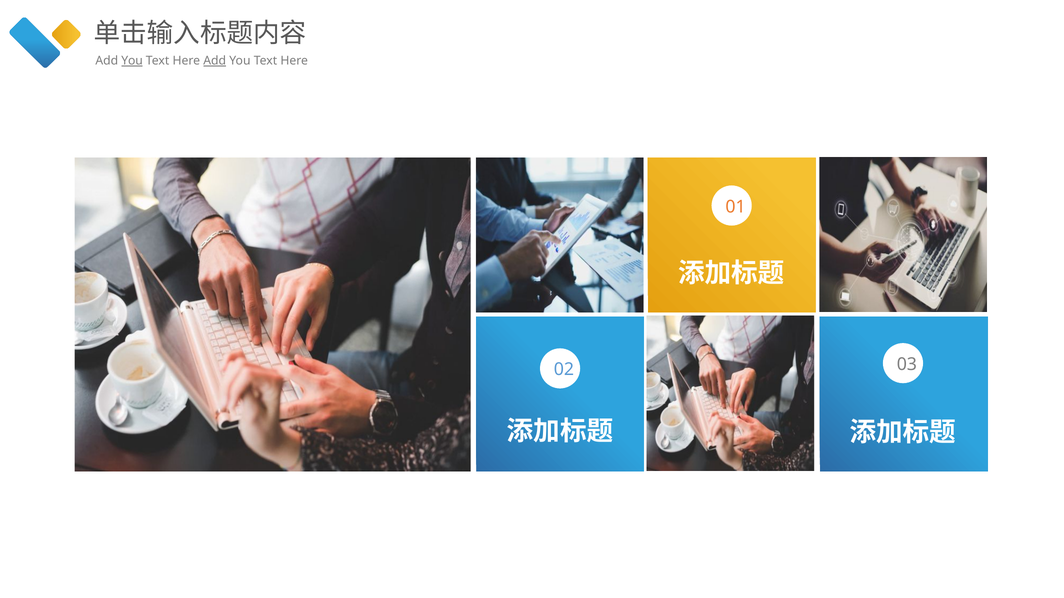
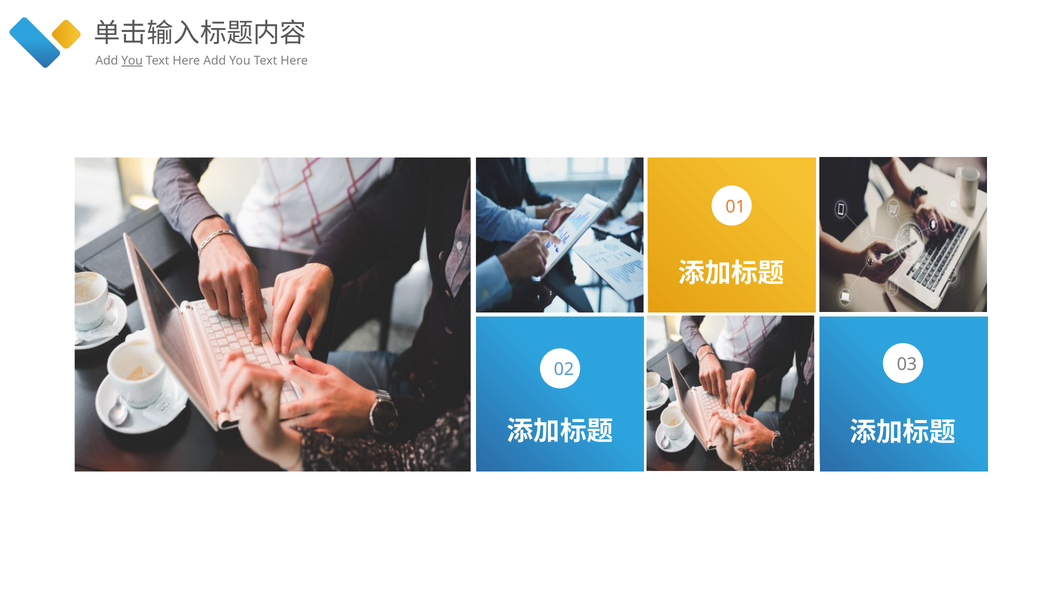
Add at (215, 61) underline: present -> none
